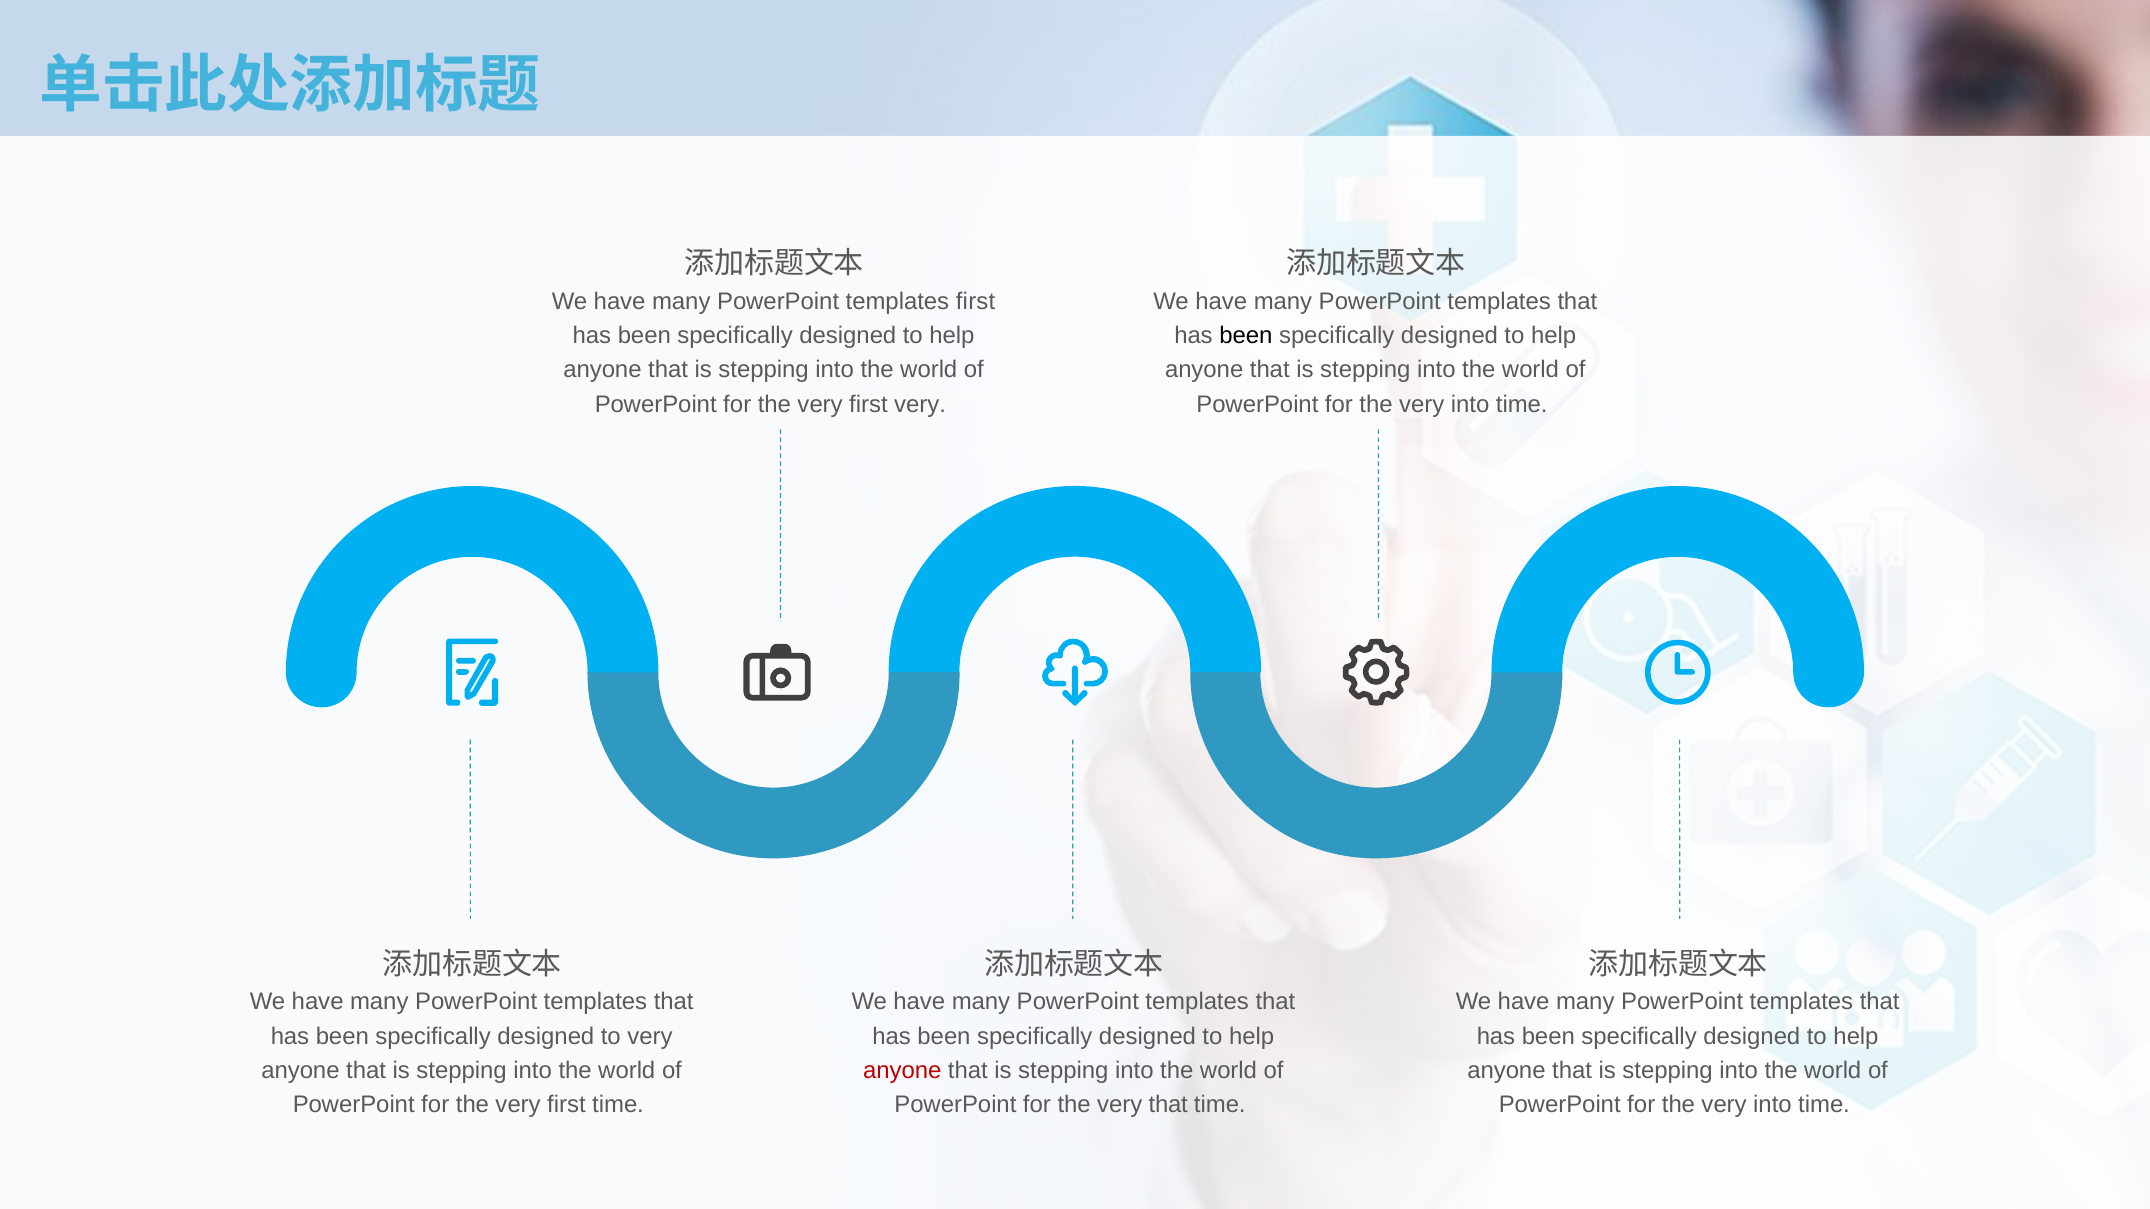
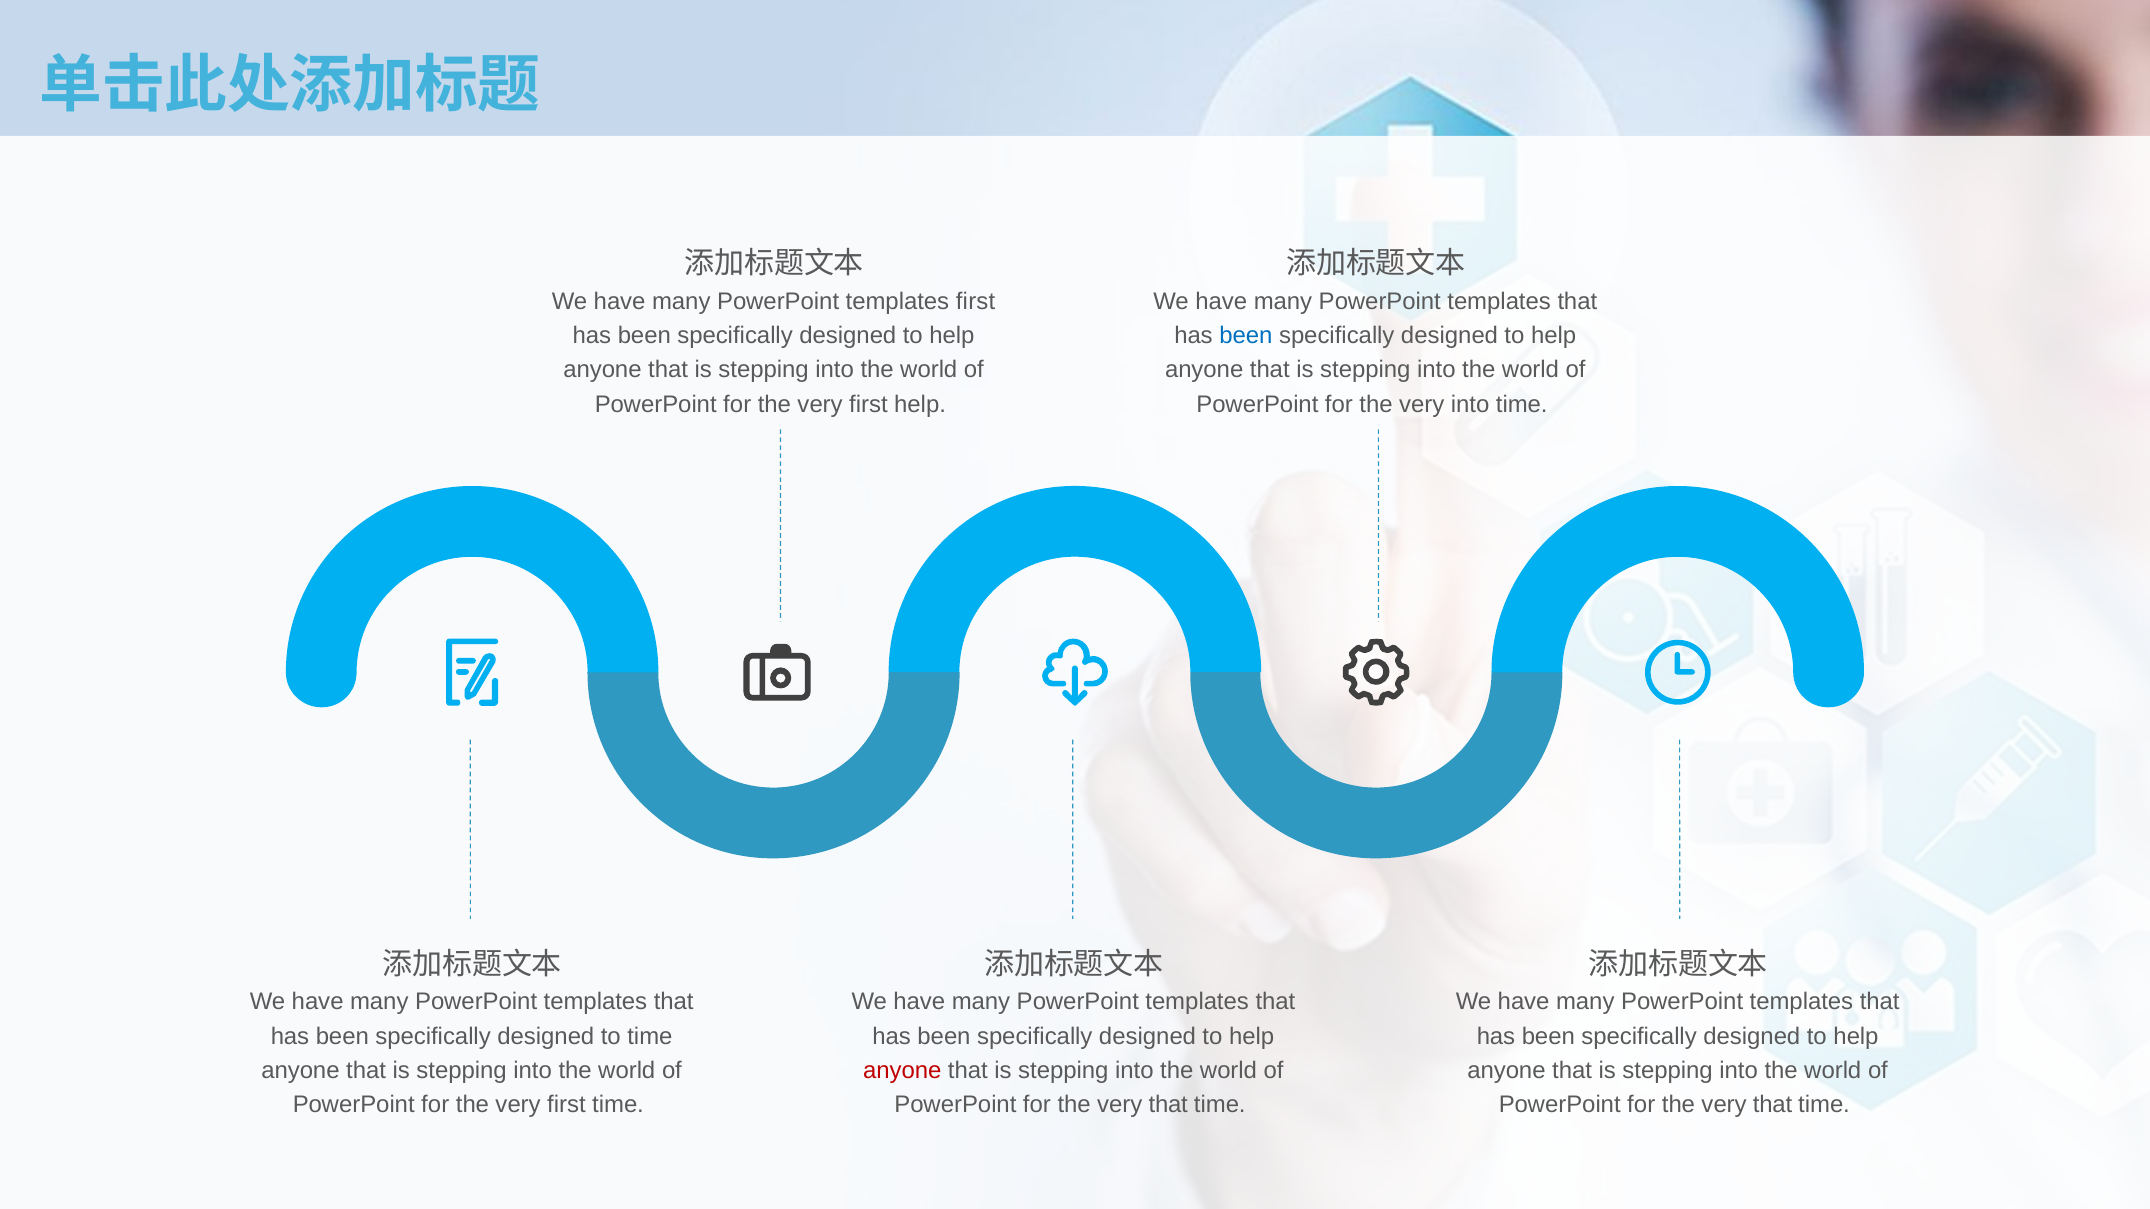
been at (1246, 336) colour: black -> blue
first very: very -> help
to very: very -> time
into at (1772, 1105): into -> that
